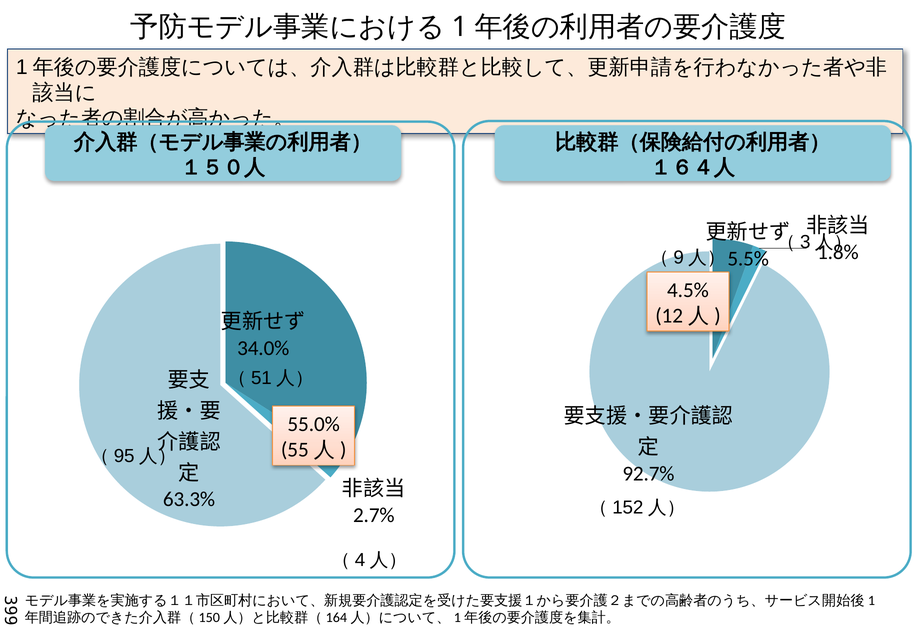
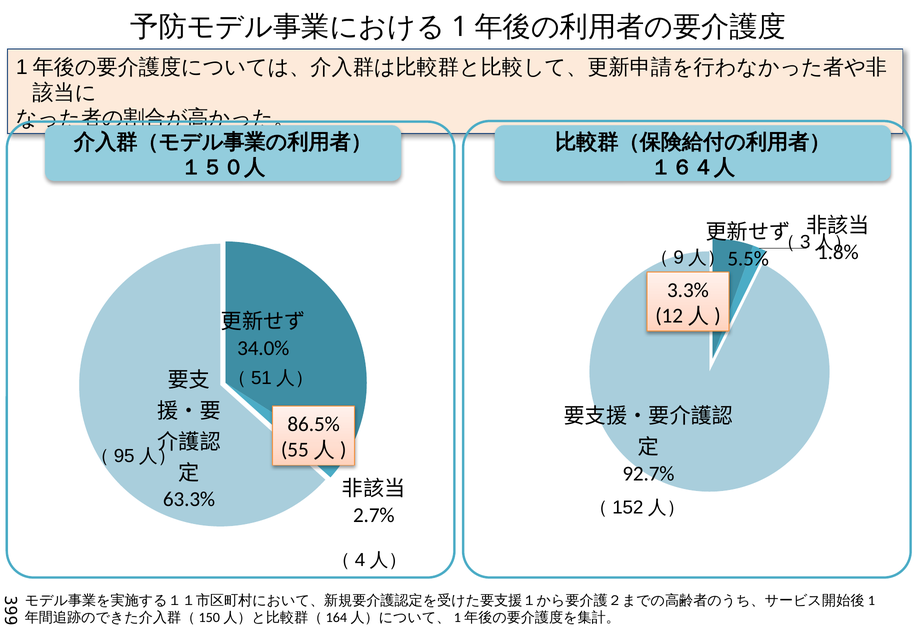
4.5%: 4.5% -> 3.3%
55.0%: 55.0% -> 86.5%
